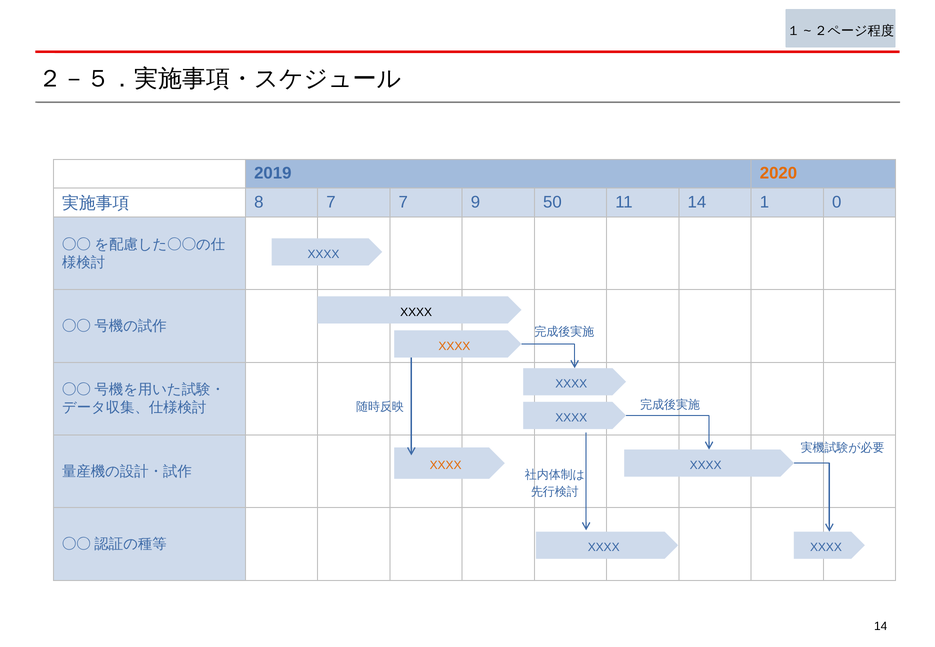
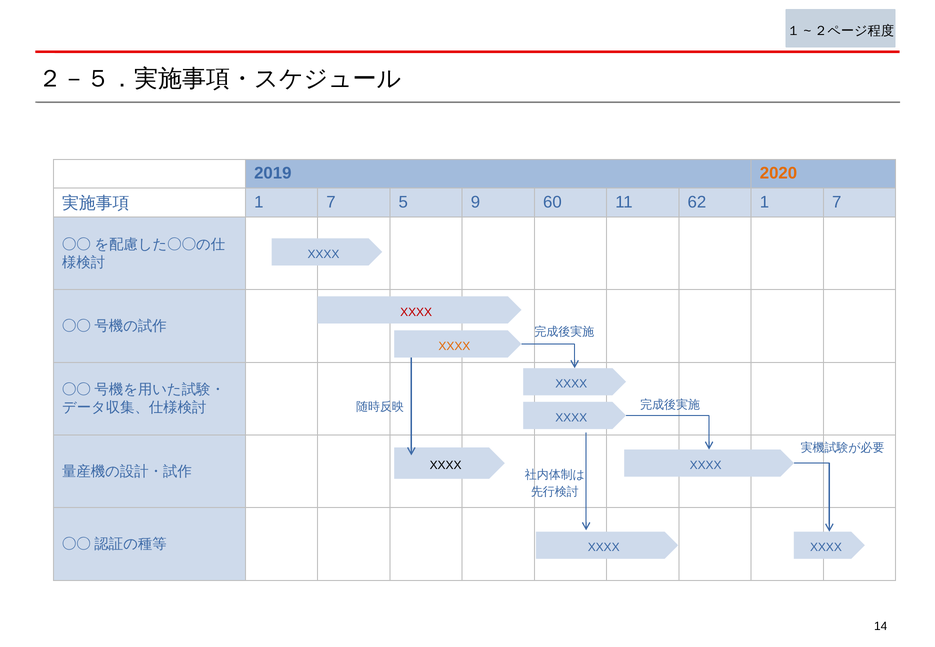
8 at (259, 202): 8 -> 1
7 7: 7 -> 5
50: 50 -> 60
14: 14 -> 62
0 at (837, 202): 0 -> 7
XXXX at (416, 312) colour: black -> red
XXXX at (446, 466) colour: orange -> black
